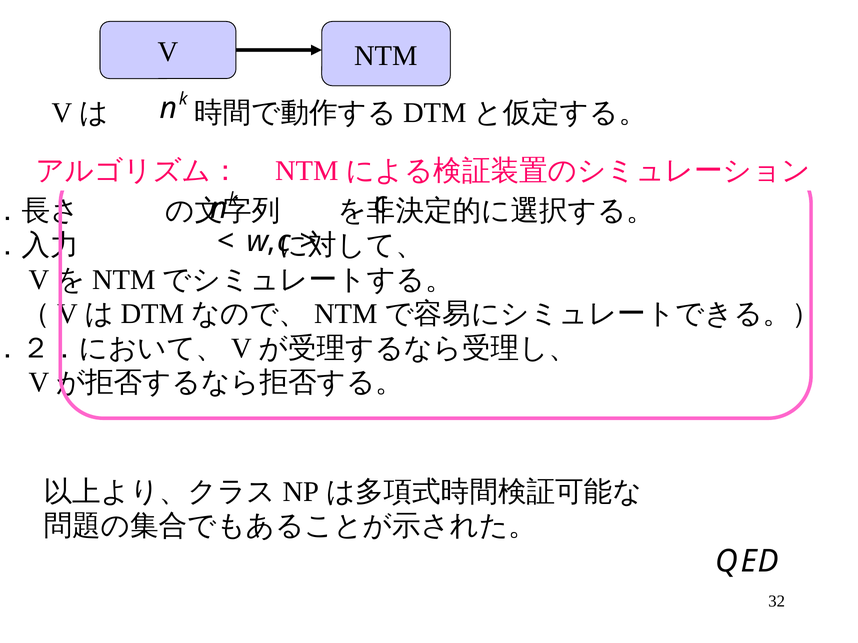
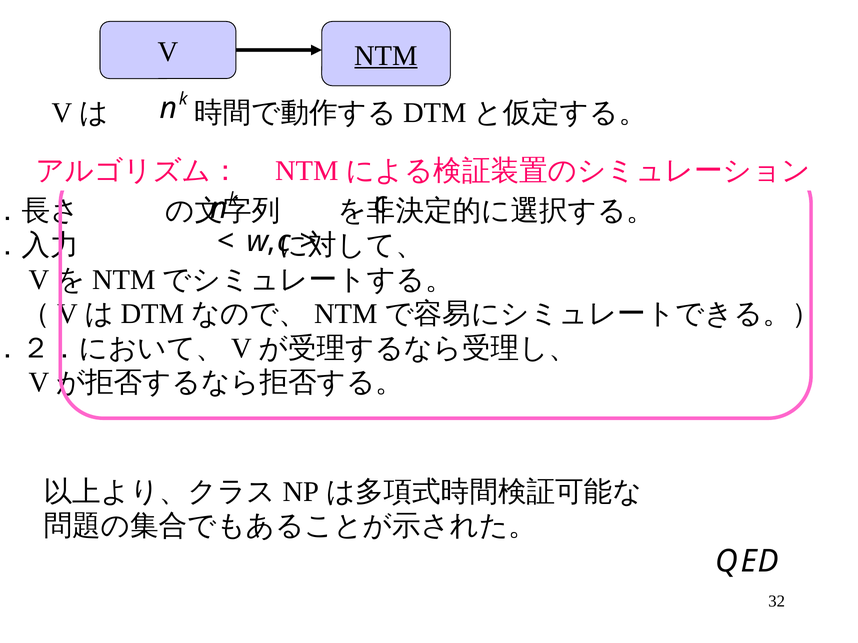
NTM underline: none -> present
